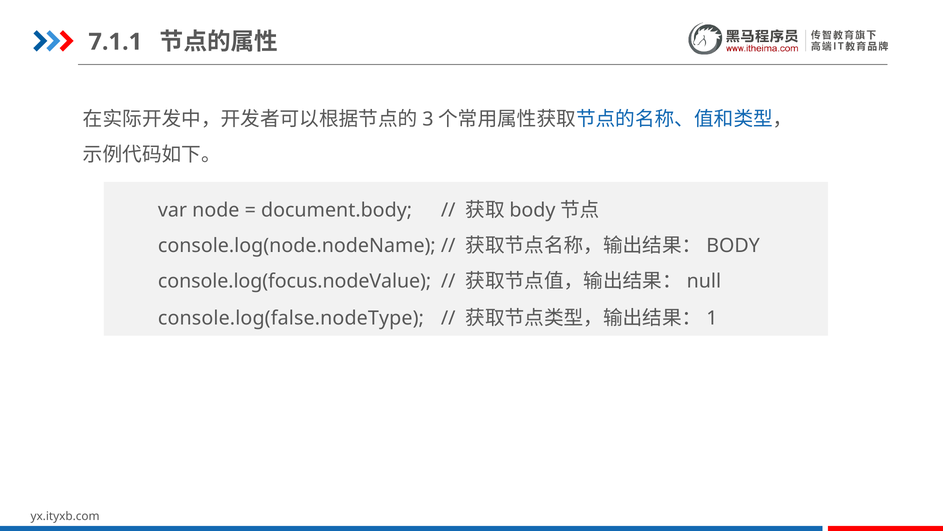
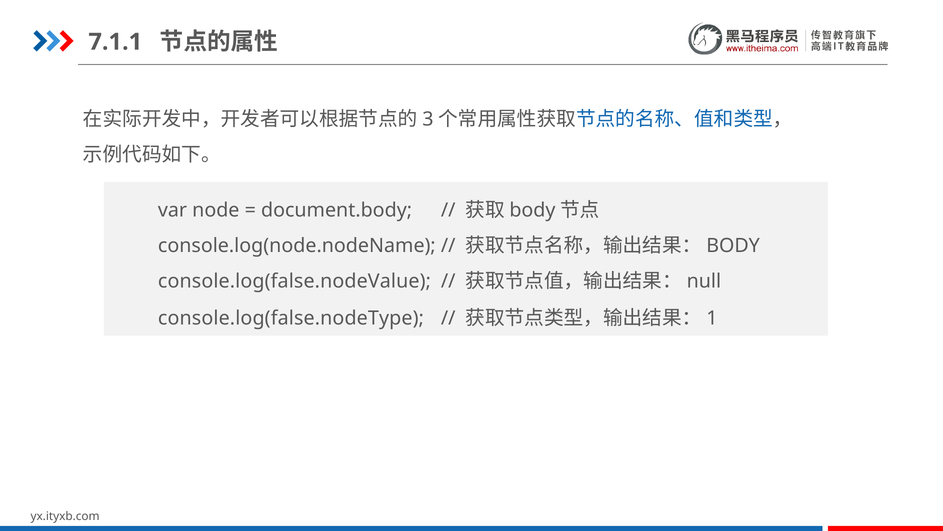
console.log(focus.nodeValue: console.log(focus.nodeValue -> console.log(false.nodeValue
